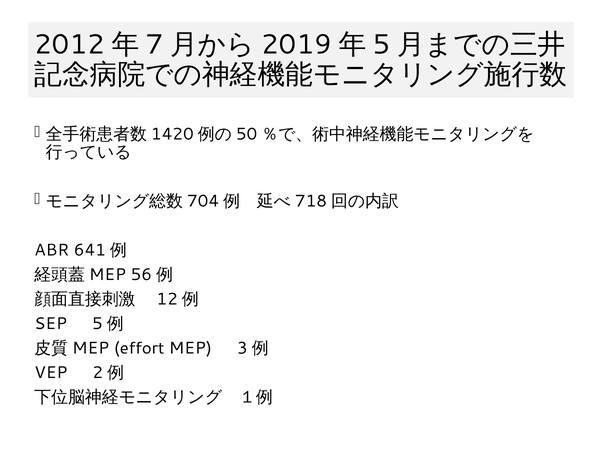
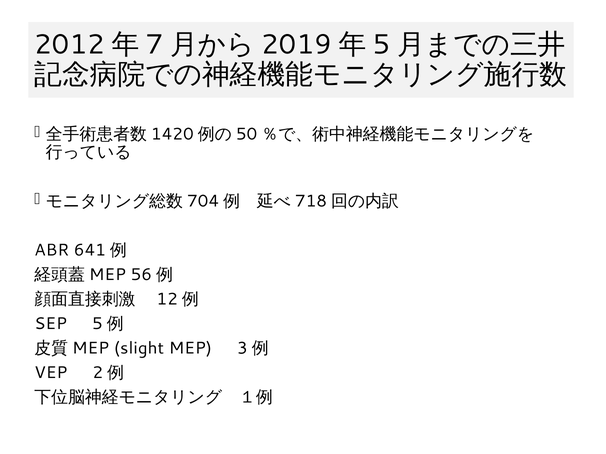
effort: effort -> slight
